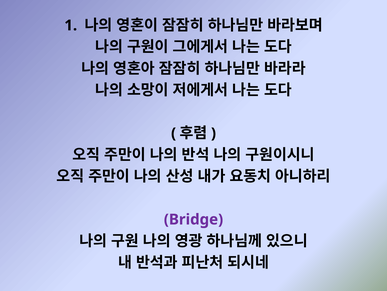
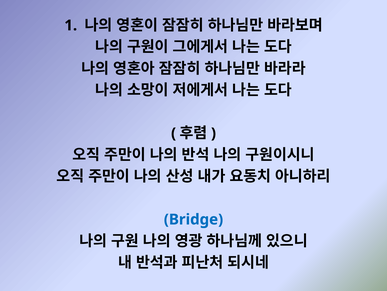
Bridge colour: purple -> blue
